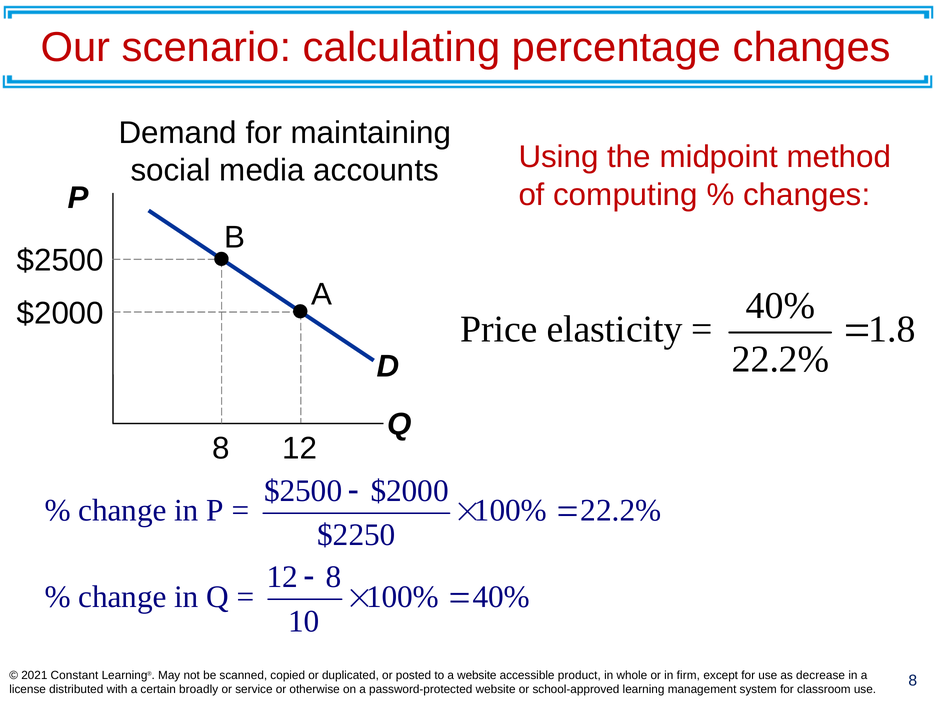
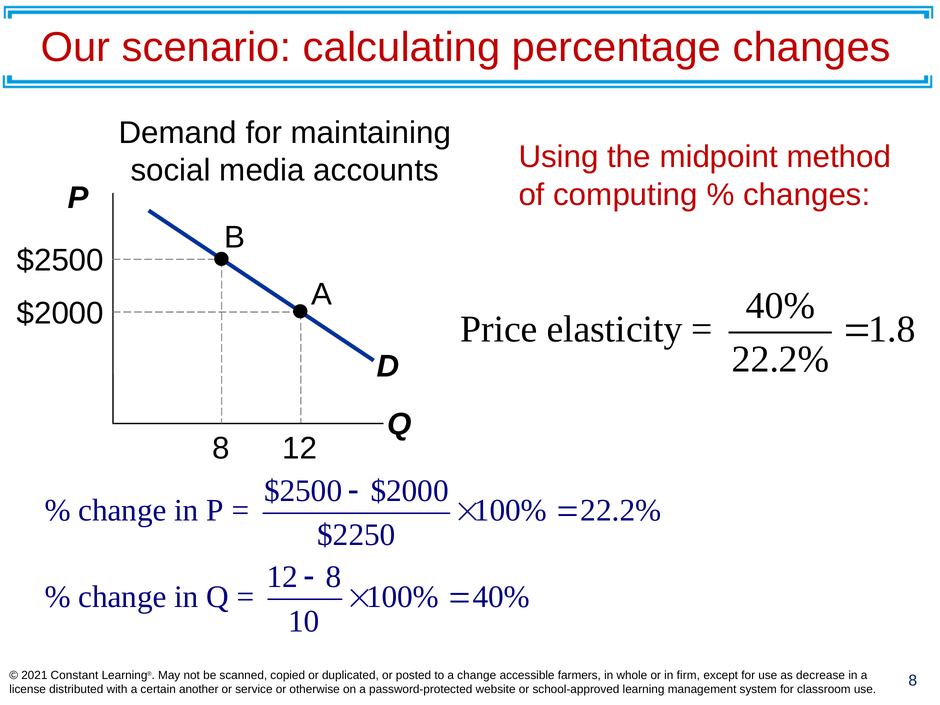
a website: website -> change
product: product -> farmers
broadly: broadly -> another
